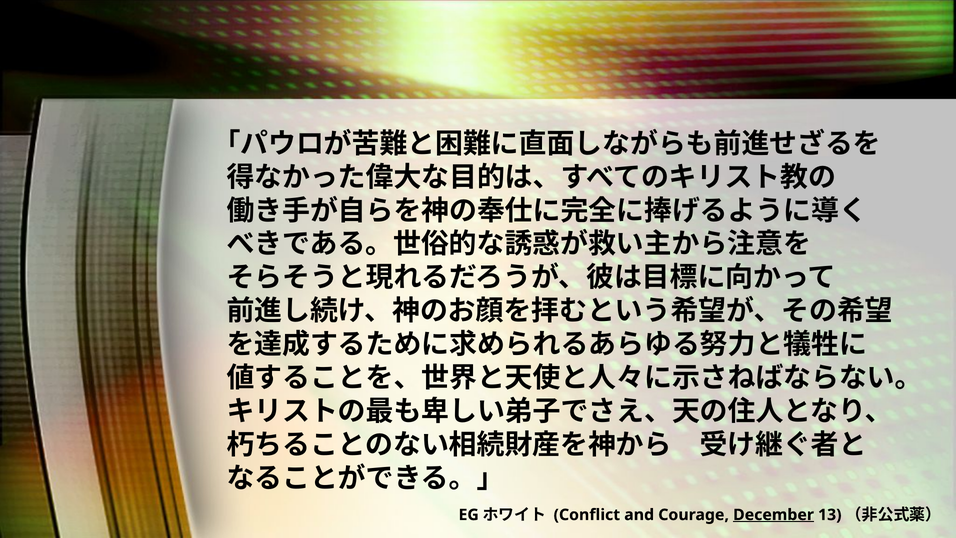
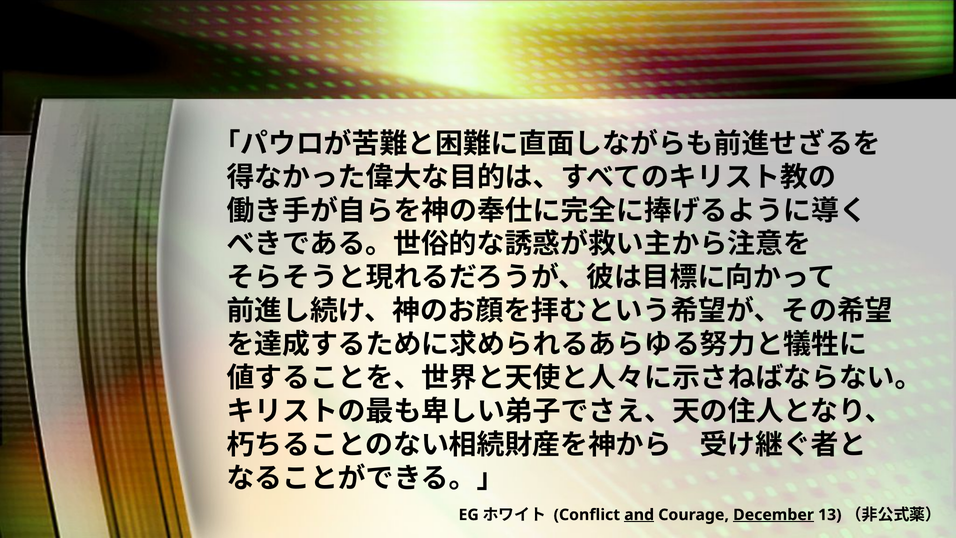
and underline: none -> present
